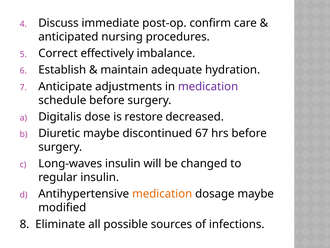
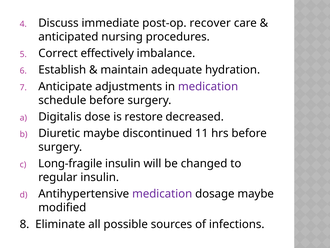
confirm: confirm -> recover
67: 67 -> 11
Long-waves: Long-waves -> Long-fragile
medication at (162, 194) colour: orange -> purple
